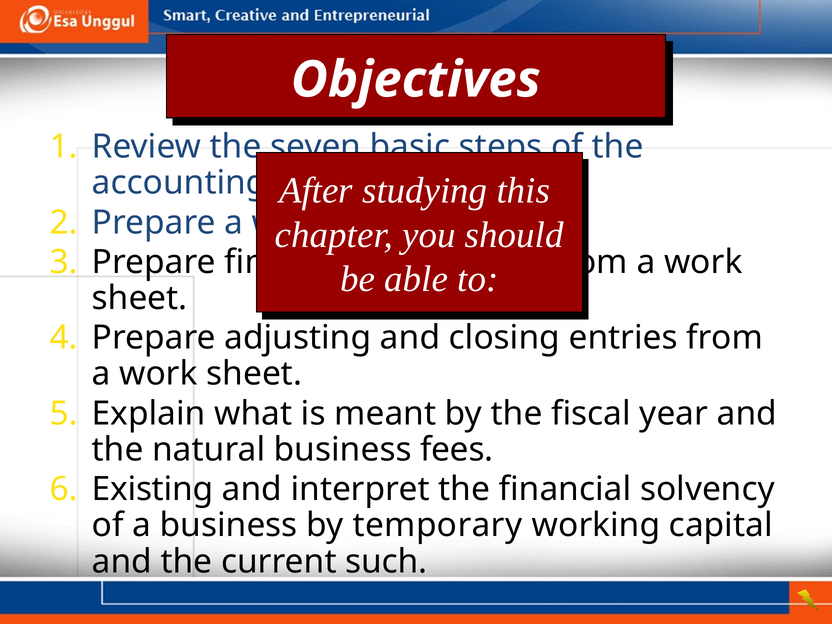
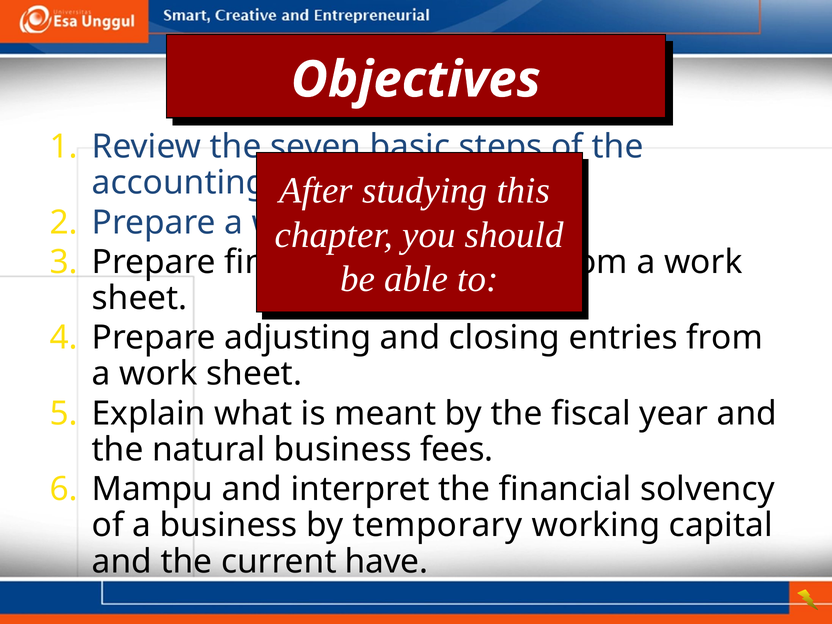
Existing: Existing -> Mampu
such: such -> have
